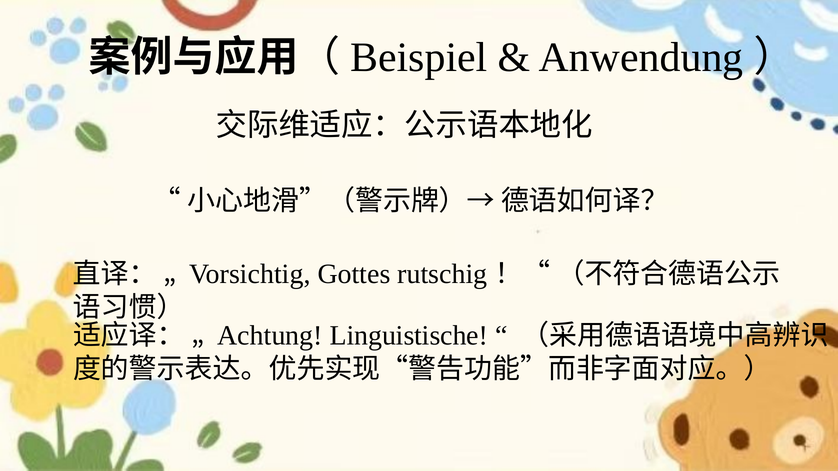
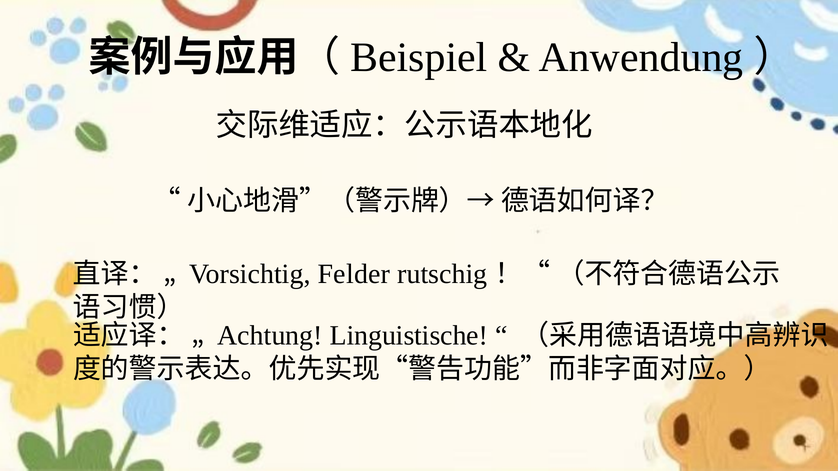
Gottes: Gottes -> Felder
